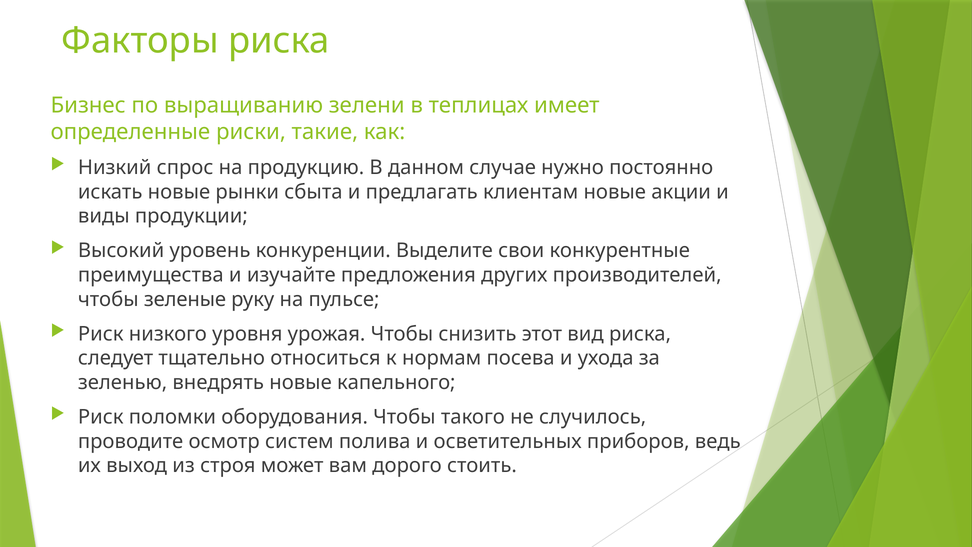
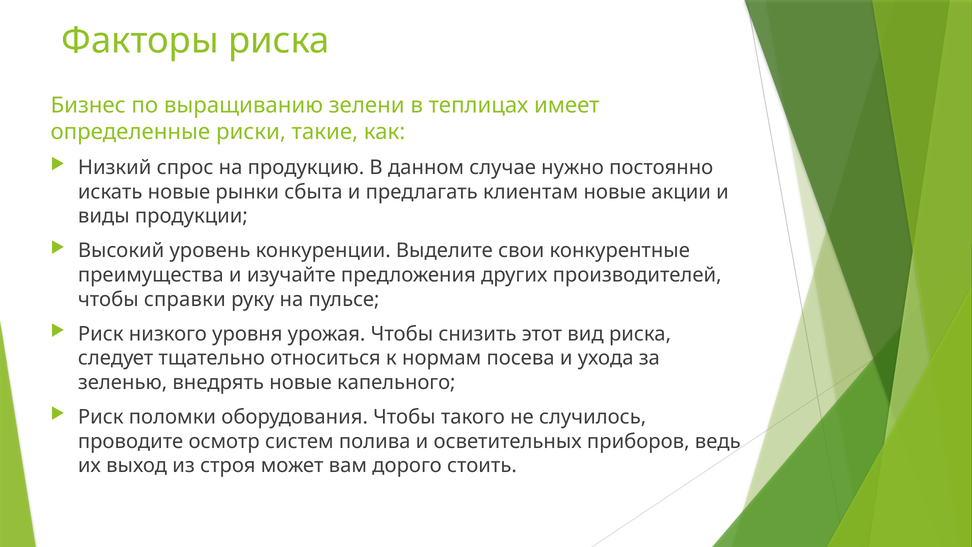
зеленые: зеленые -> справки
